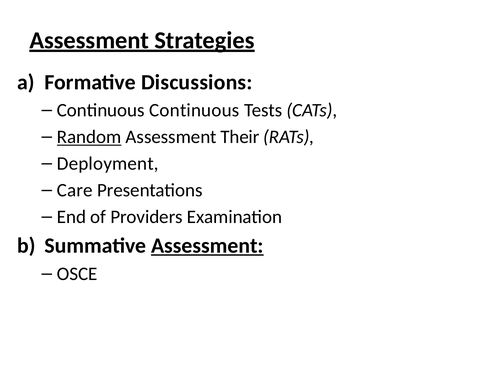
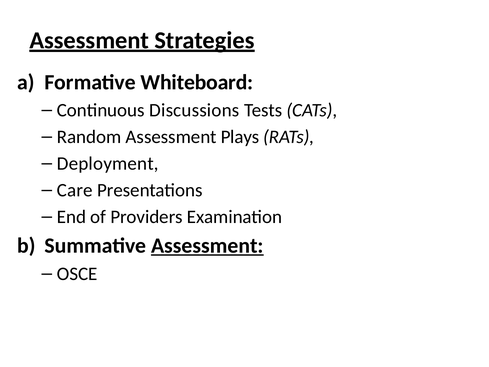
Discussions: Discussions -> Whiteboard
Continuous Continuous: Continuous -> Discussions
Random underline: present -> none
Their: Their -> Plays
